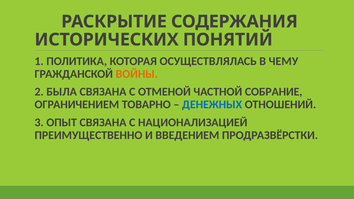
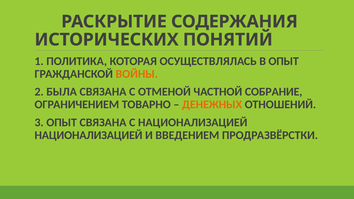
В ЧЕМУ: ЧЕМУ -> ОПЫТ
ДЕНЕЖНЫХ colour: blue -> orange
ПРЕИМУЩЕСТВЕННО at (88, 135): ПРЕИМУЩЕСТВЕННО -> НАЦИОНАЛИЗАЦИЕЙ
